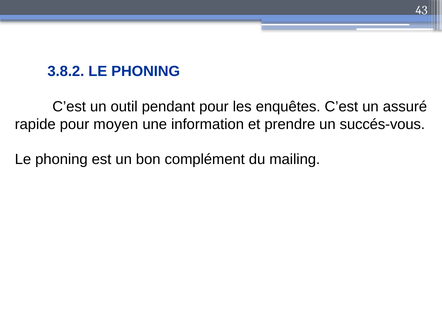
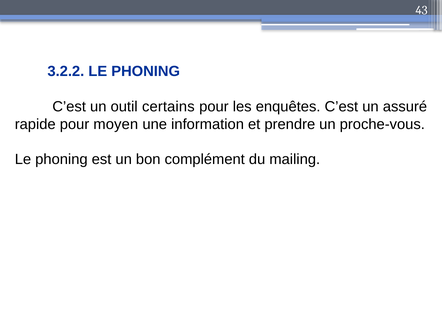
3.8.2: 3.8.2 -> 3.2.2
pendant: pendant -> certains
succés-vous: succés-vous -> proche-vous
